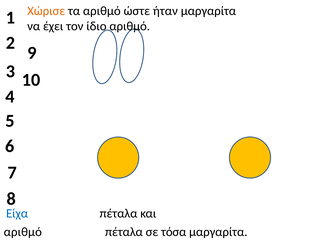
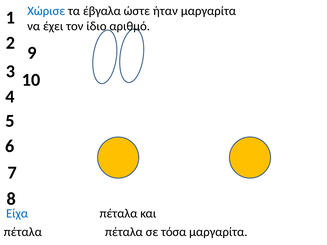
Χώρισε colour: orange -> blue
τα αριθμό: αριθμό -> έβγαλα
αριθμό at (23, 232): αριθμό -> πέταλα
